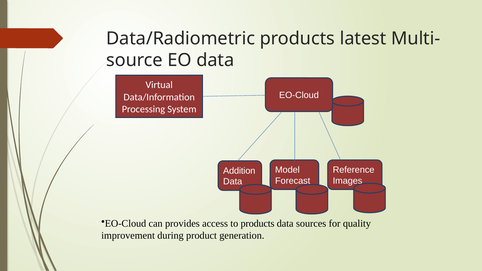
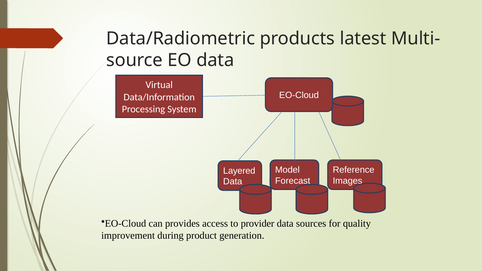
Addition: Addition -> Layered
to products: products -> provider
